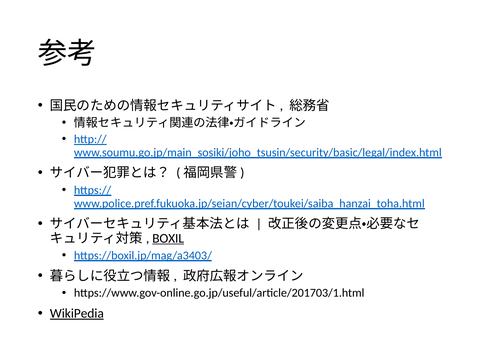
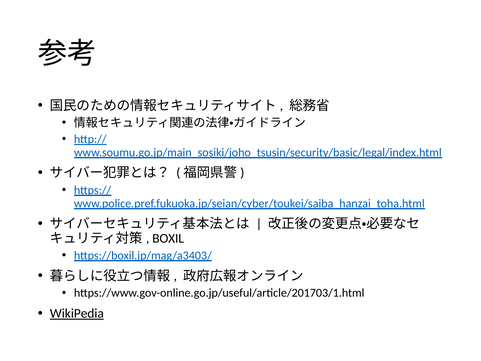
BOXIL underline: present -> none
